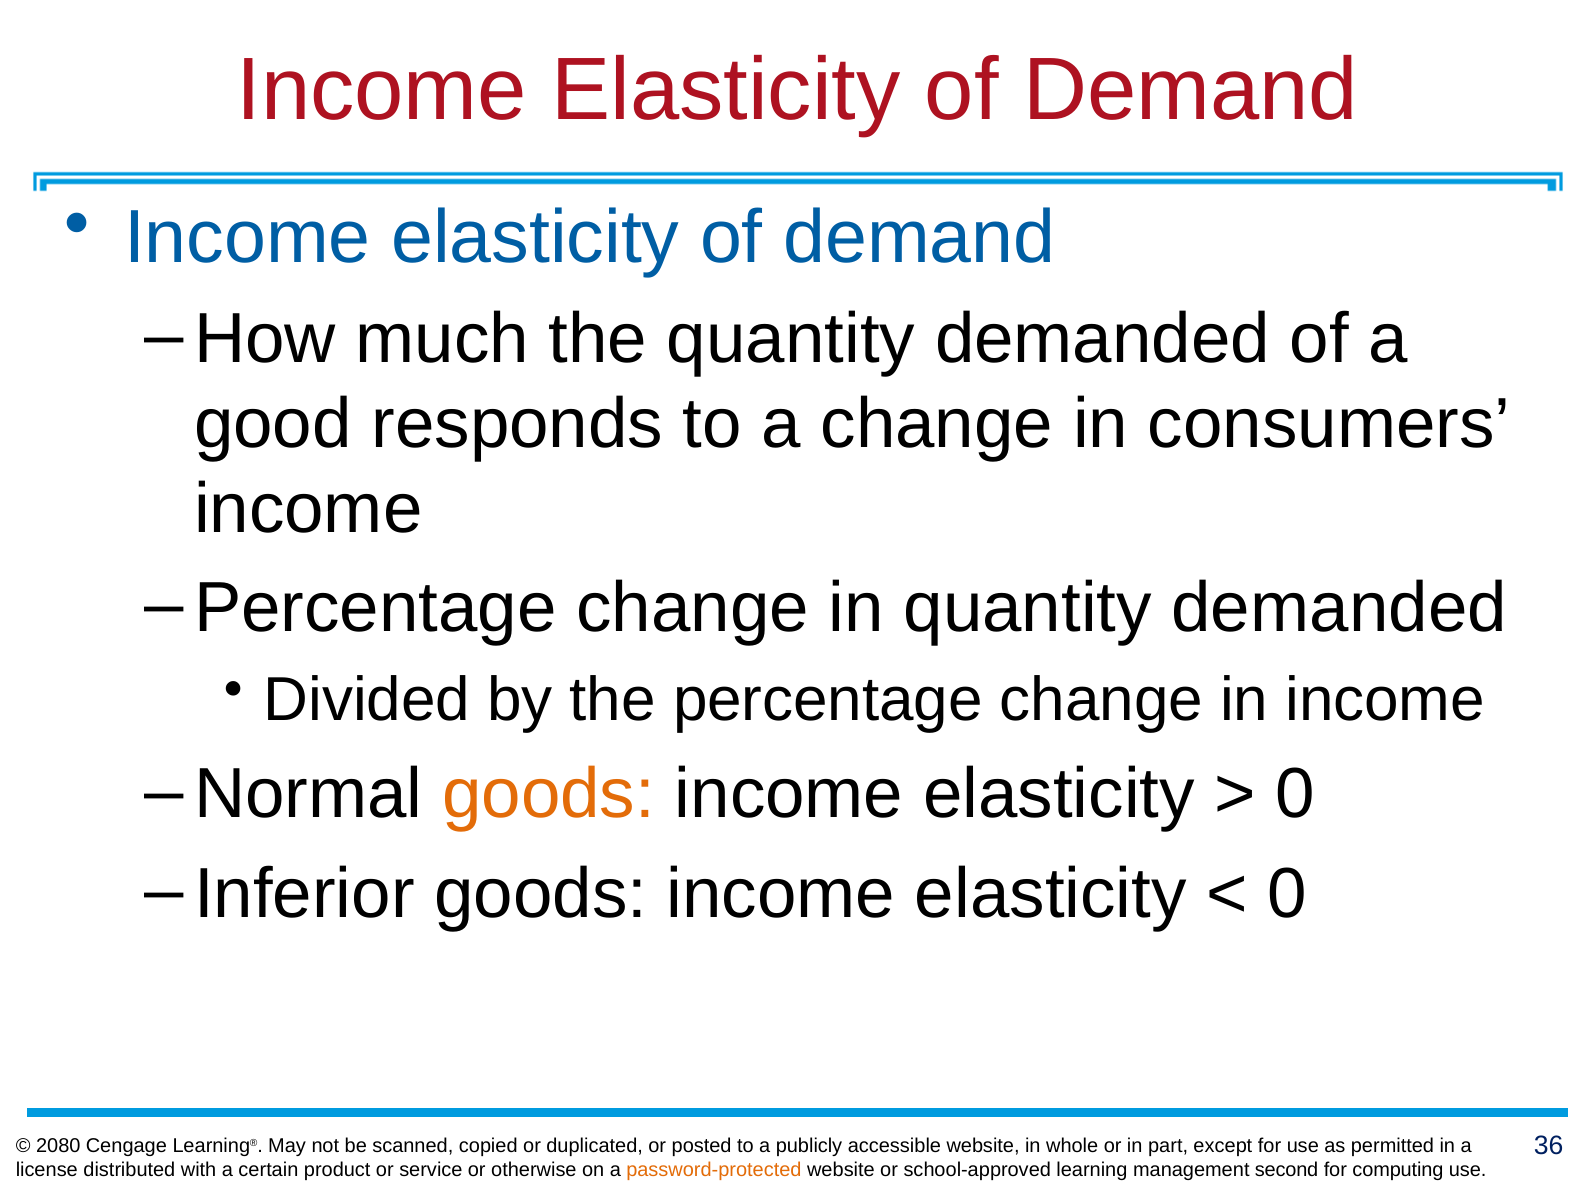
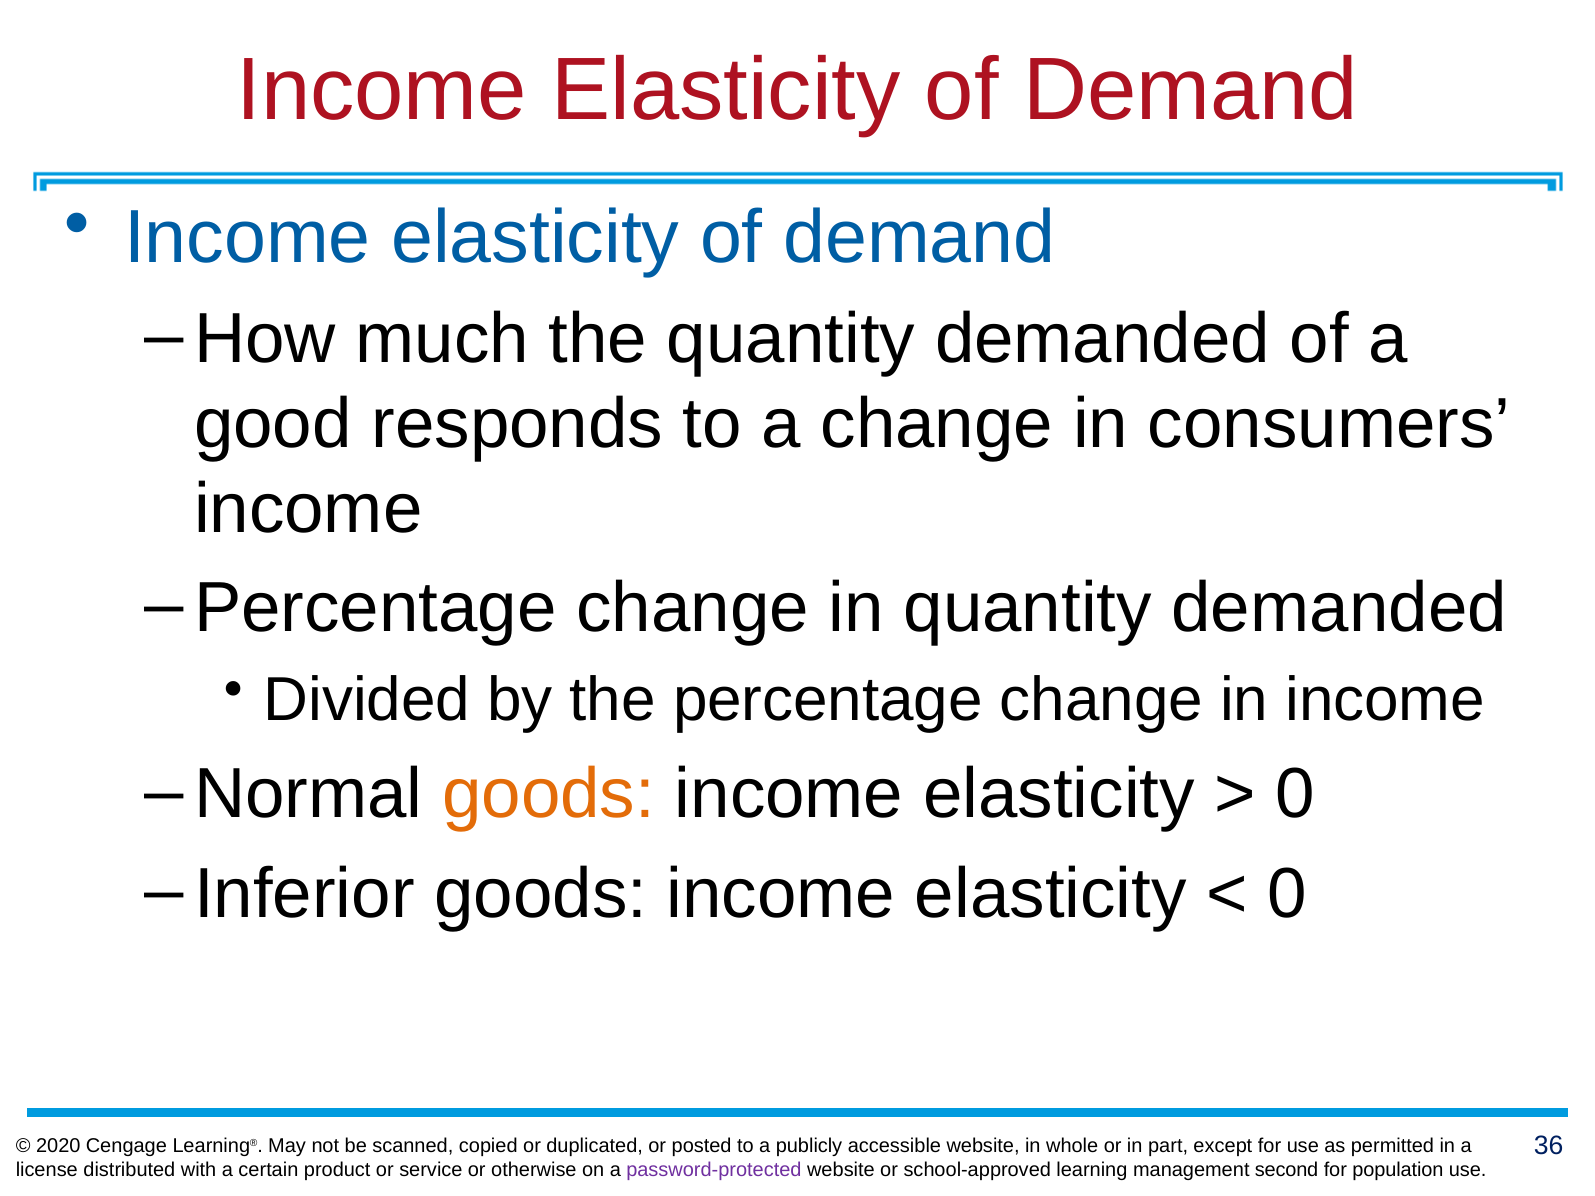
2080: 2080 -> 2020
password-protected colour: orange -> purple
computing: computing -> population
